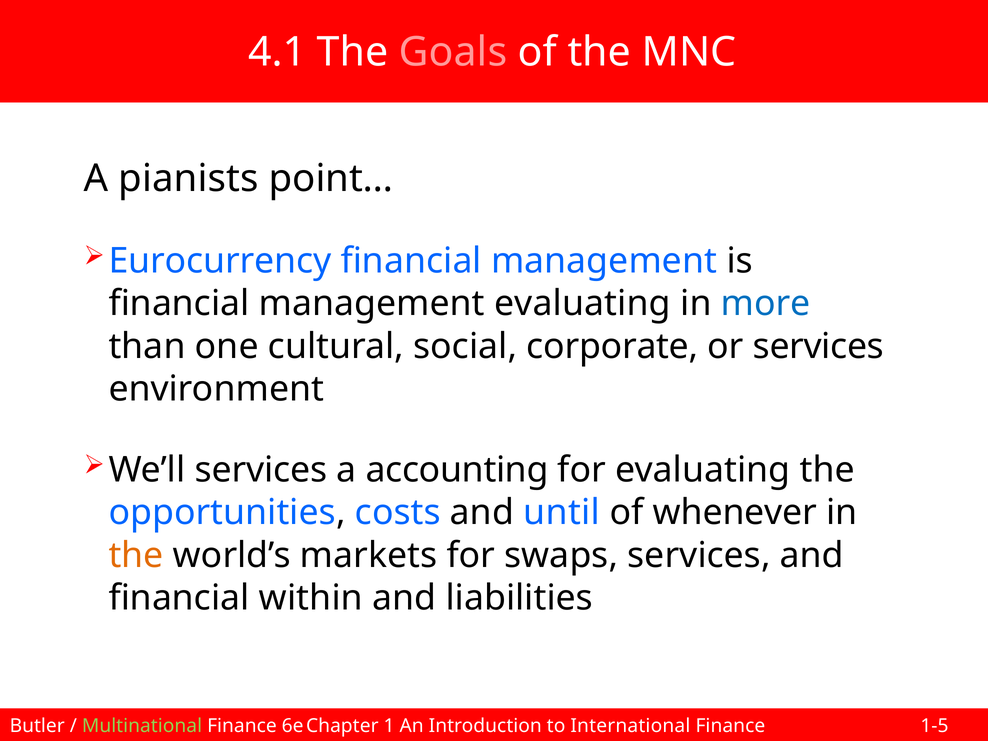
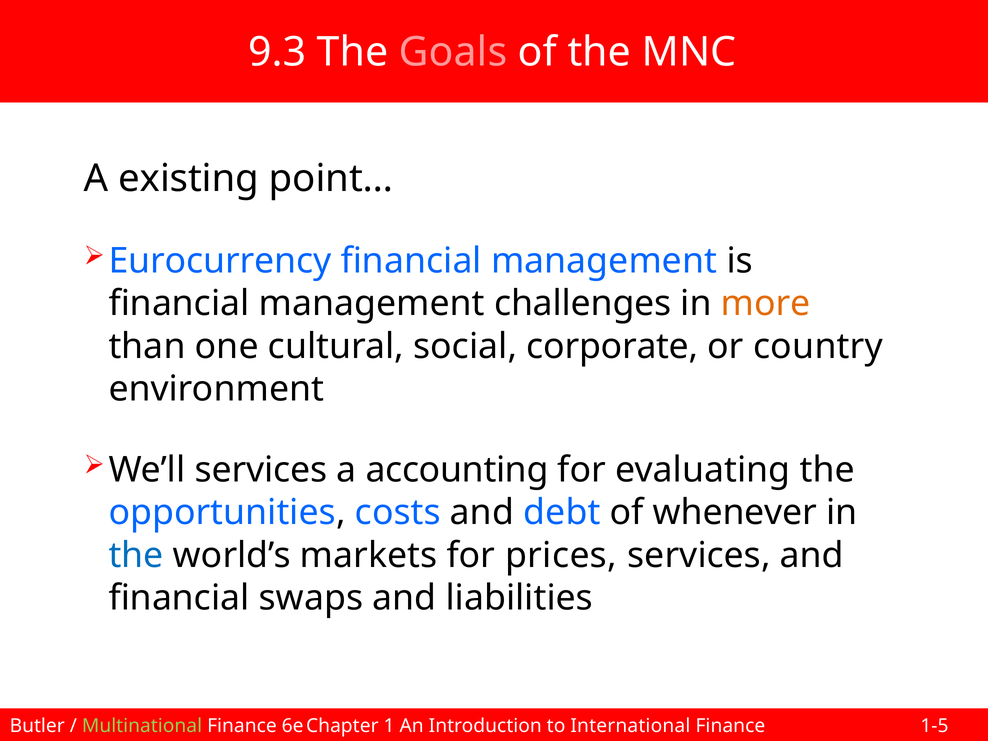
4.1: 4.1 -> 9.3
pianists: pianists -> existing
management evaluating: evaluating -> challenges
more colour: blue -> orange
or services: services -> country
until: until -> debt
the at (136, 555) colour: orange -> blue
swaps: swaps -> prices
within: within -> swaps
